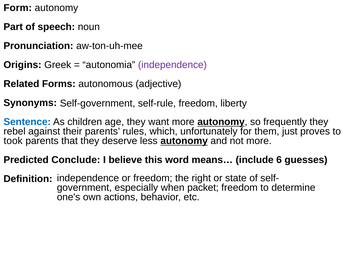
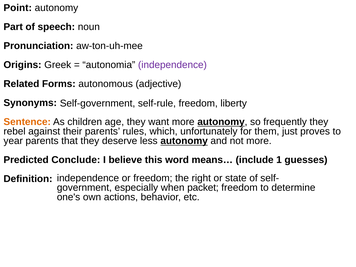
Form: Form -> Point
Sentence colour: blue -> orange
took: took -> year
6: 6 -> 1
